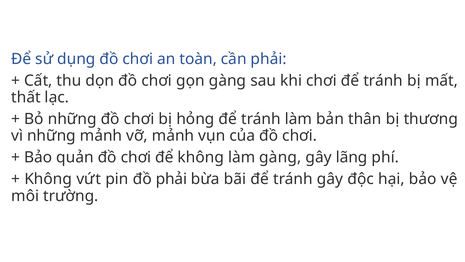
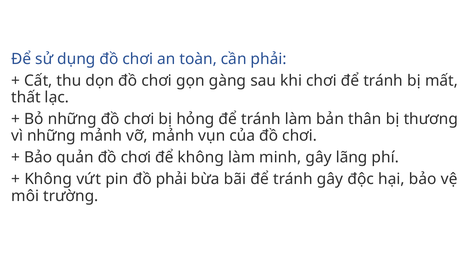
làm gàng: gàng -> minh
